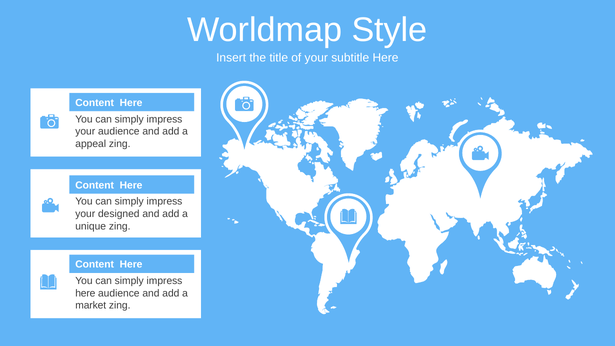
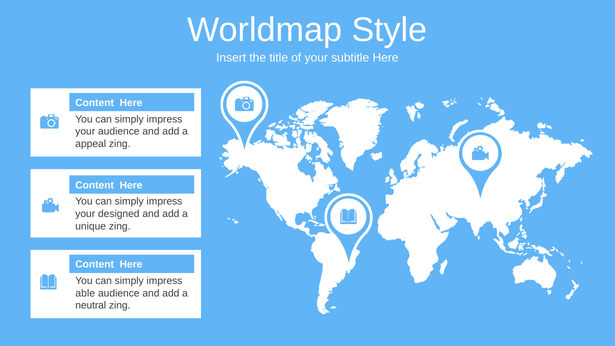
here at (85, 293): here -> able
market: market -> neutral
